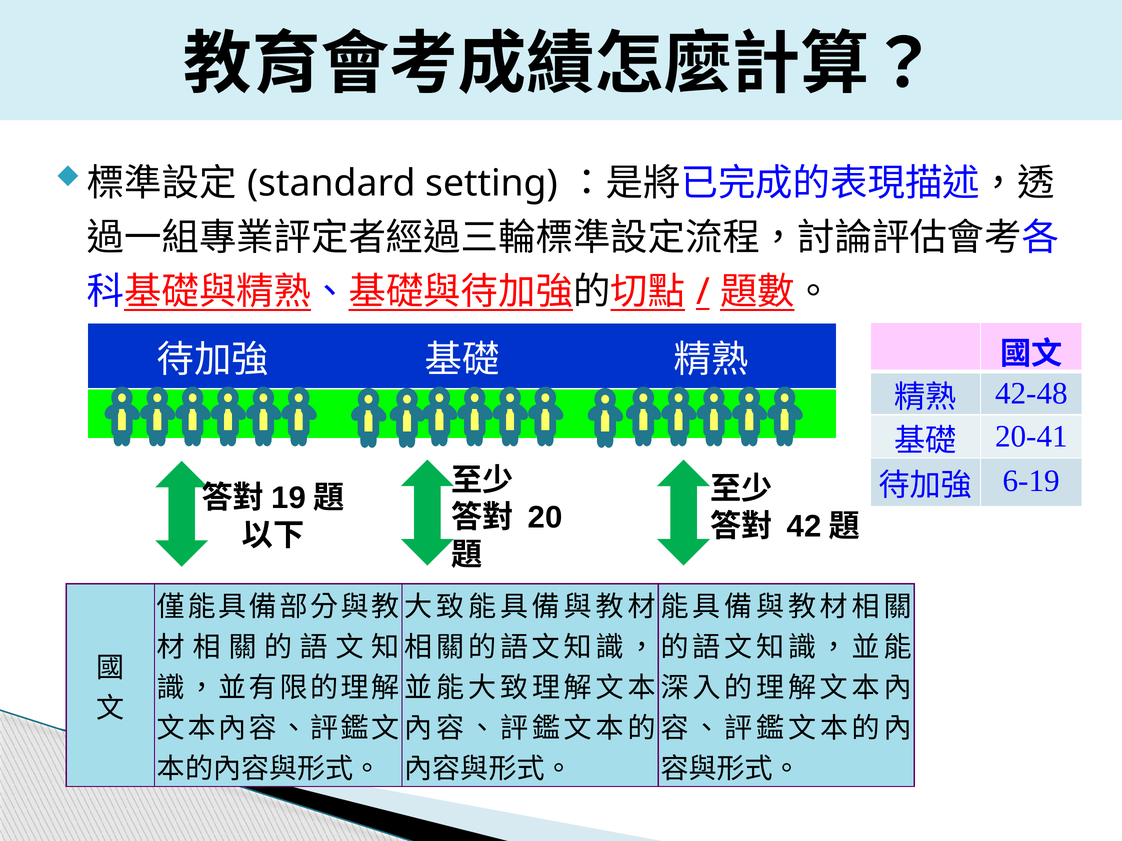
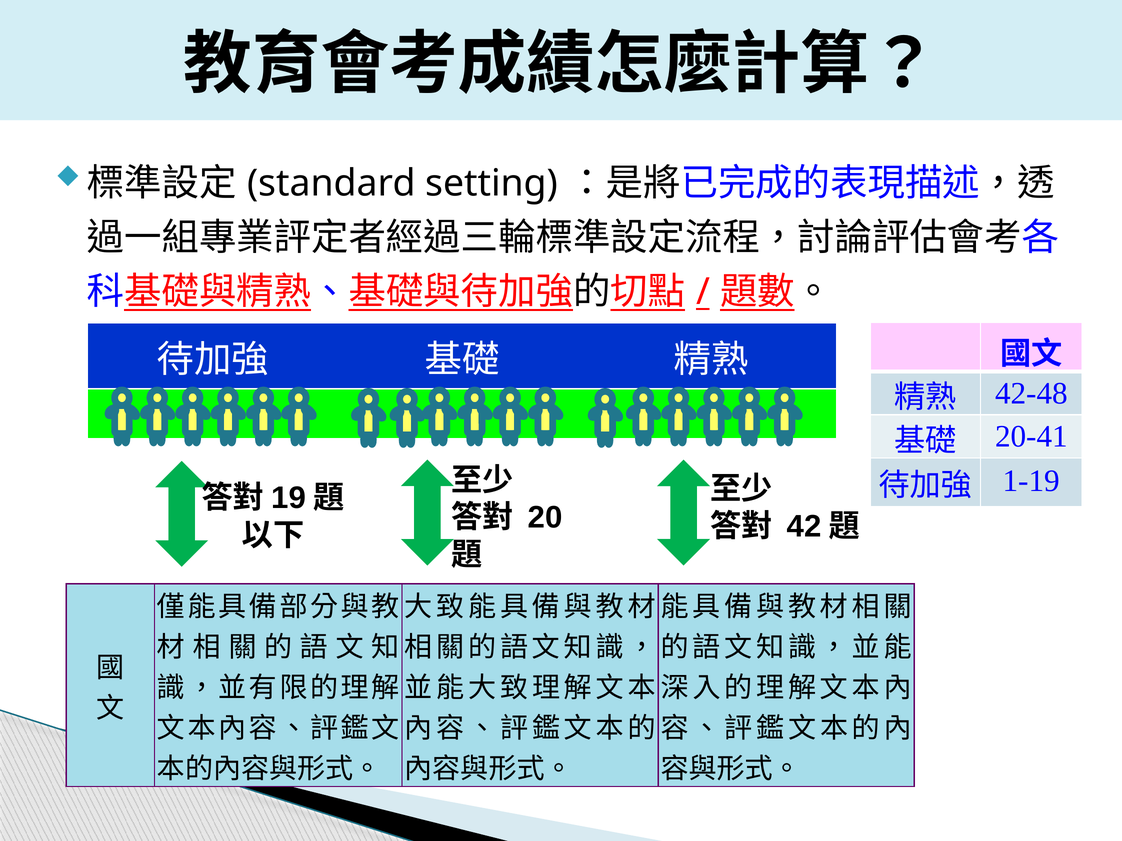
6-19: 6-19 -> 1-19
